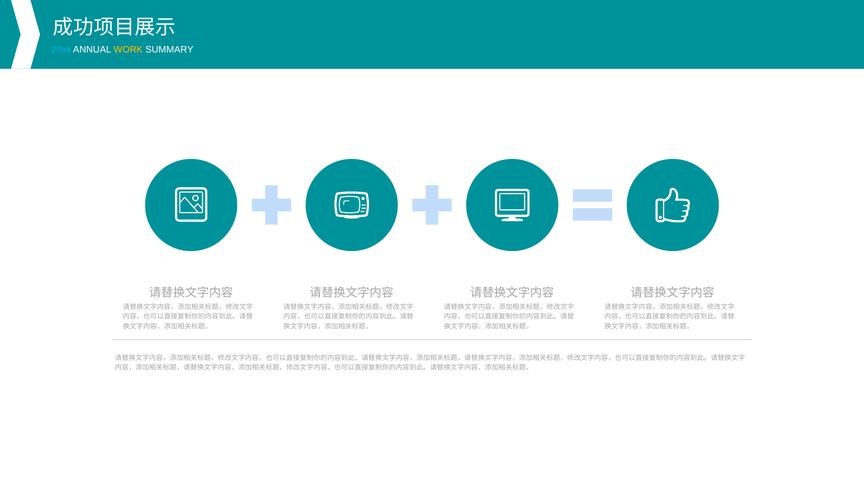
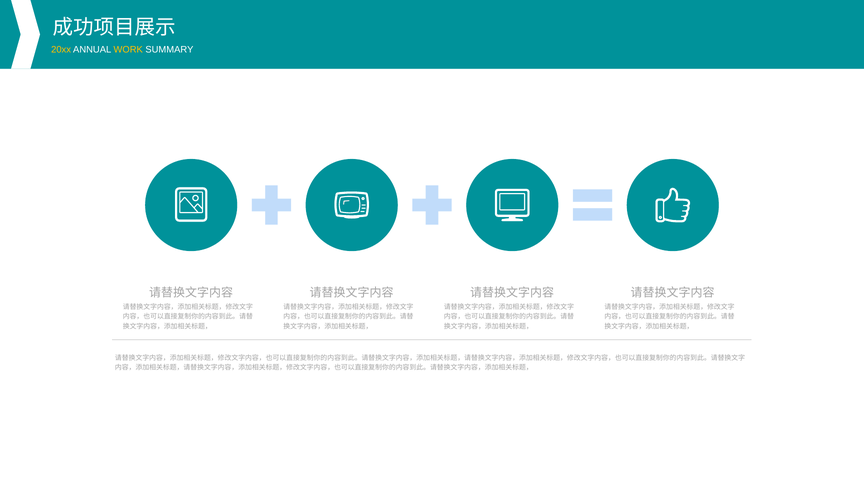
20xx colour: light blue -> yellow
